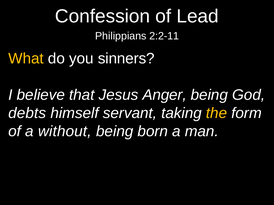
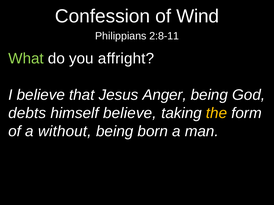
Lead: Lead -> Wind
2:2-11: 2:2-11 -> 2:8-11
What colour: yellow -> light green
sinners: sinners -> affright
himself servant: servant -> believe
